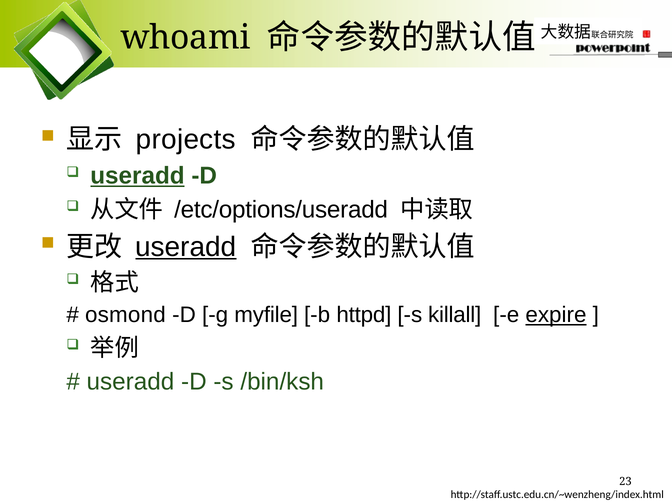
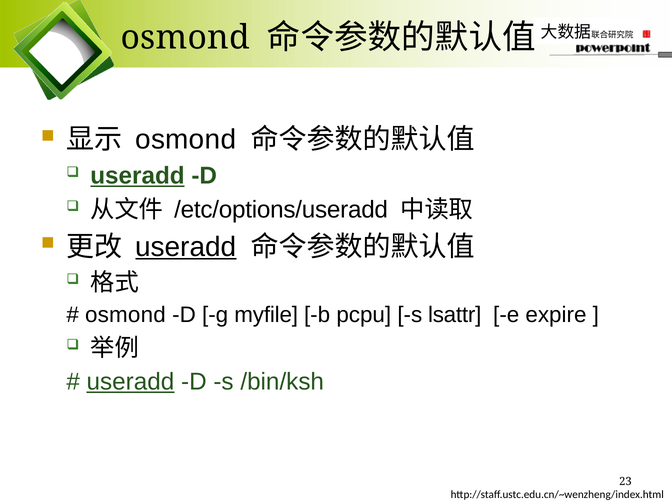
whoami at (185, 38): whoami -> osmond
projects at (186, 140): projects -> osmond
httpd: httpd -> pcpu
killall: killall -> lsattr
expire underline: present -> none
useradd at (130, 382) underline: none -> present
